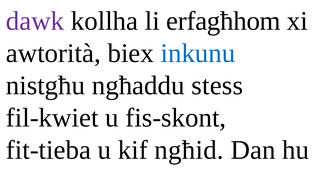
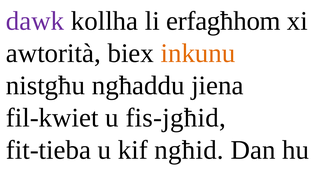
inkunu colour: blue -> orange
stess: stess -> jiena
fis-skont: fis-skont -> fis-jgħid
